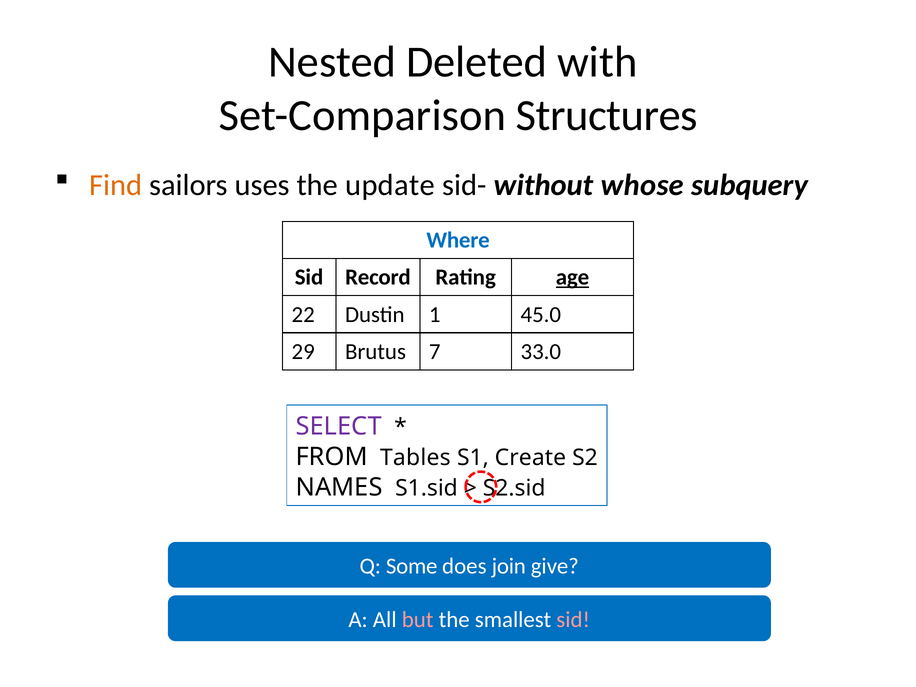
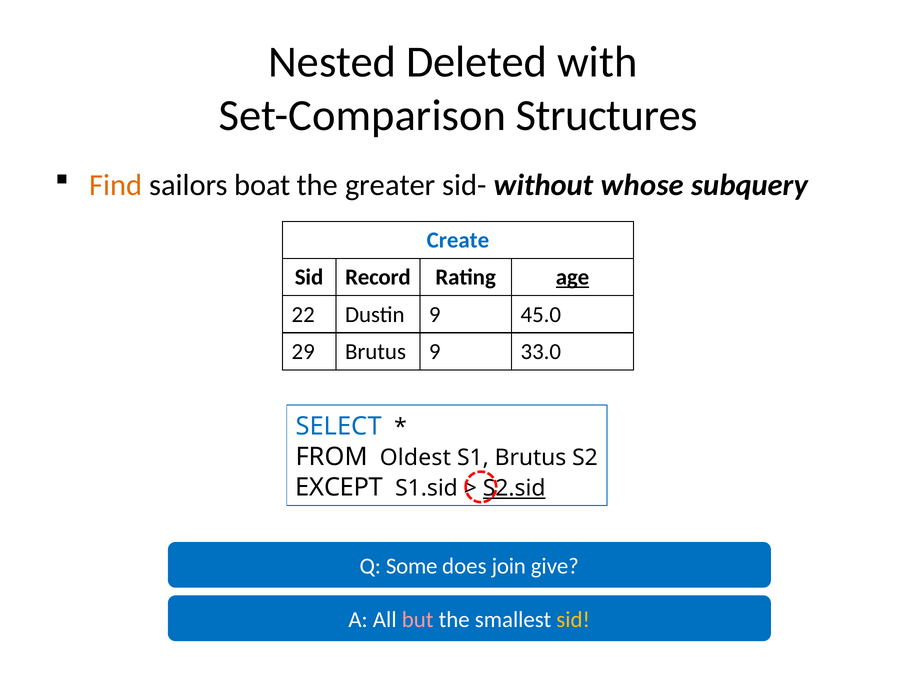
uses: uses -> boat
update: update -> greater
Where: Where -> Create
Dustin 1: 1 -> 9
Brutus 7: 7 -> 9
SELECT colour: purple -> blue
Tables: Tables -> Oldest
S1 Create: Create -> Brutus
NAMES: NAMES -> EXCEPT
S2.sid underline: none -> present
sid at (573, 620) colour: pink -> yellow
